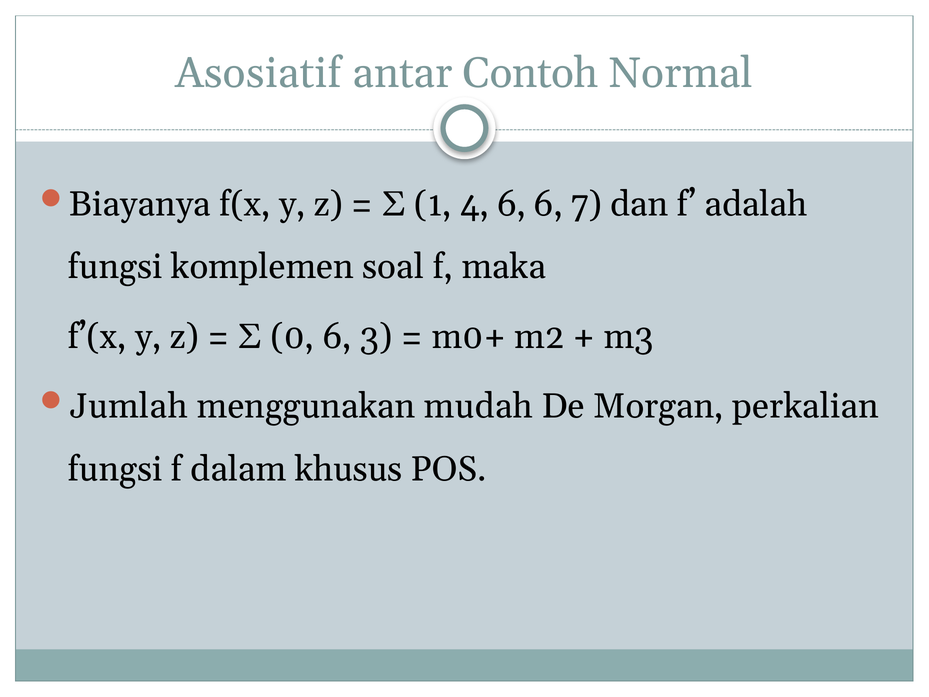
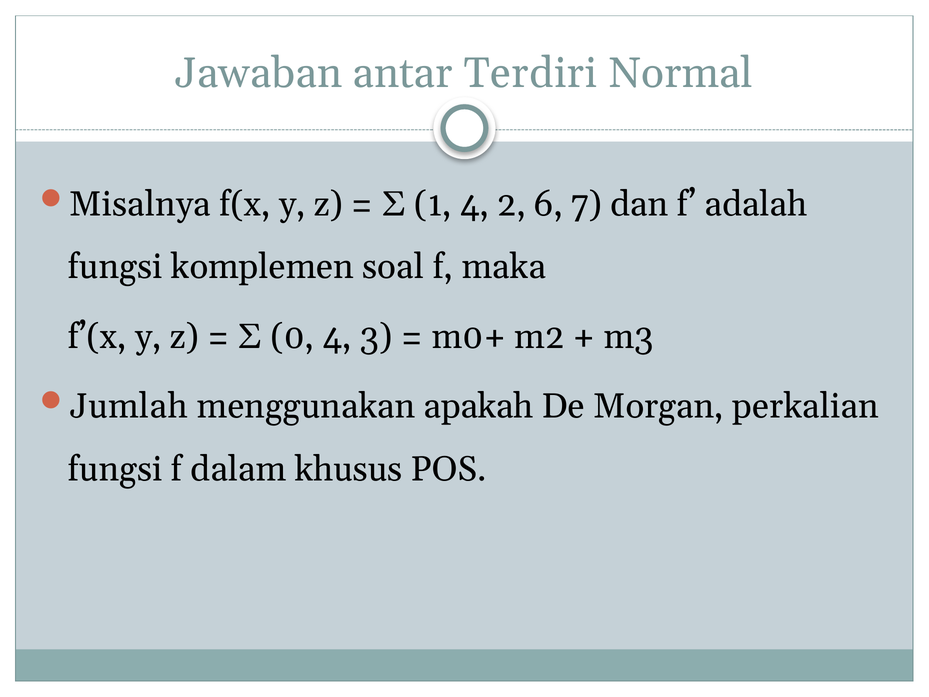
Asosiatif: Asosiatif -> Jawaban
Contoh: Contoh -> Terdiri
Biayanya: Biayanya -> Misalnya
4 6: 6 -> 2
0 6: 6 -> 4
mudah: mudah -> apakah
